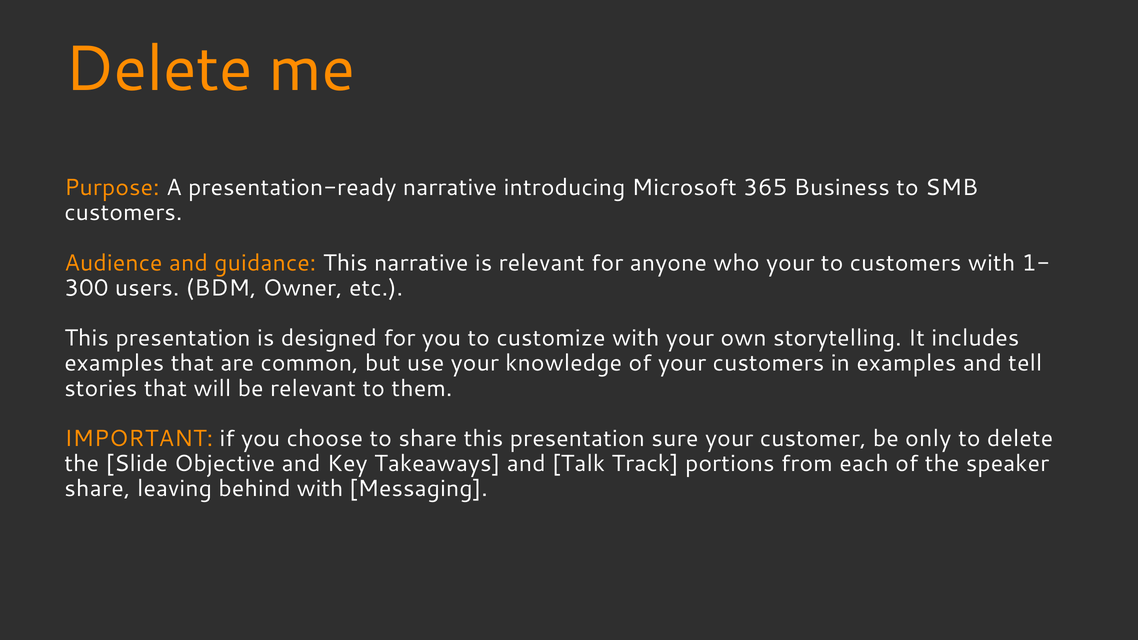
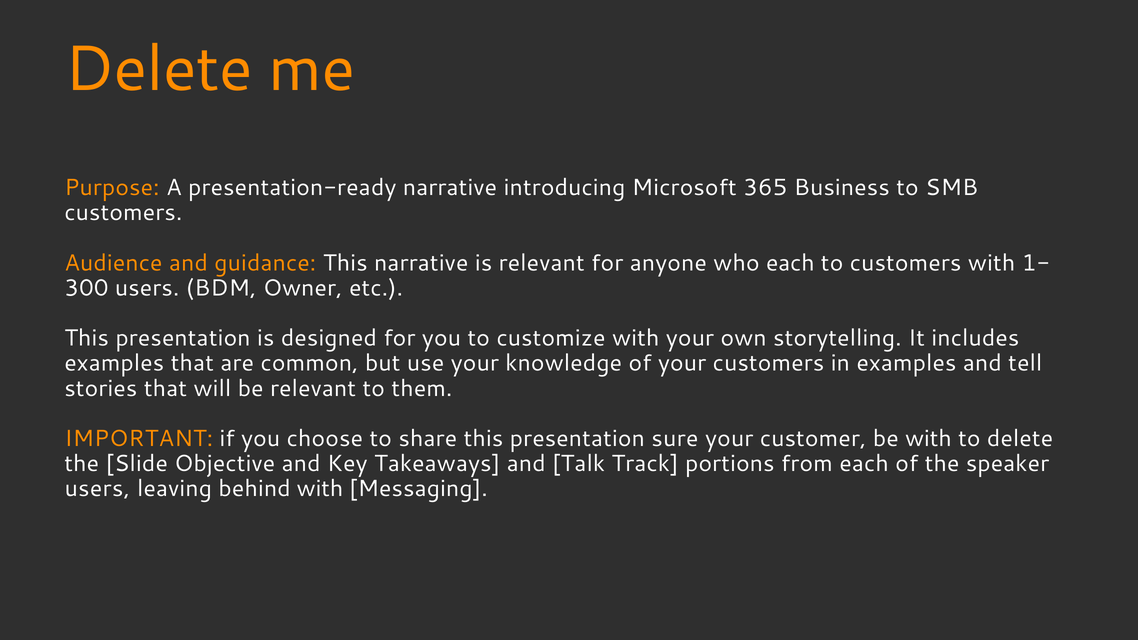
who your: your -> each
be only: only -> with
share at (97, 489): share -> users
